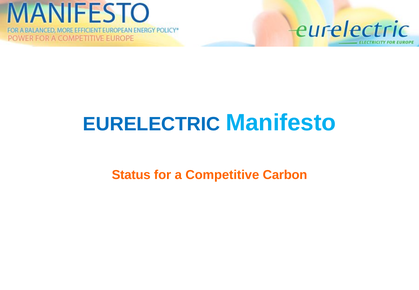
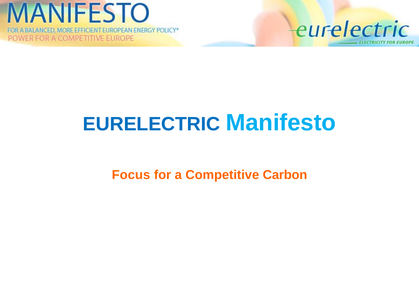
Status: Status -> Focus
